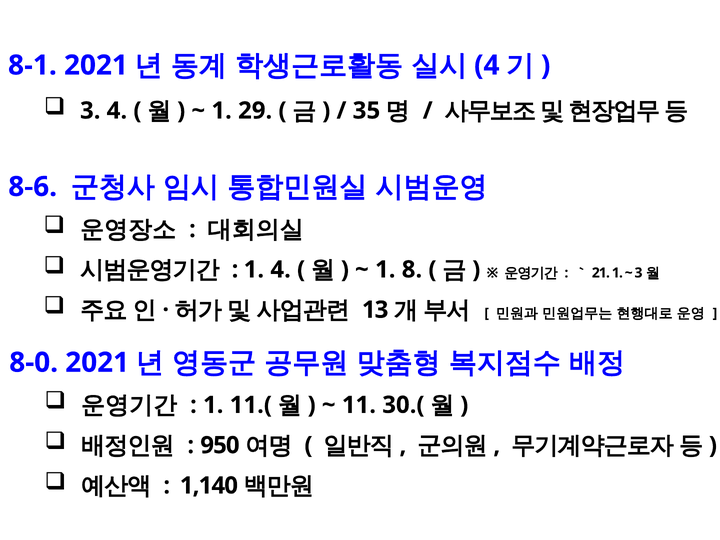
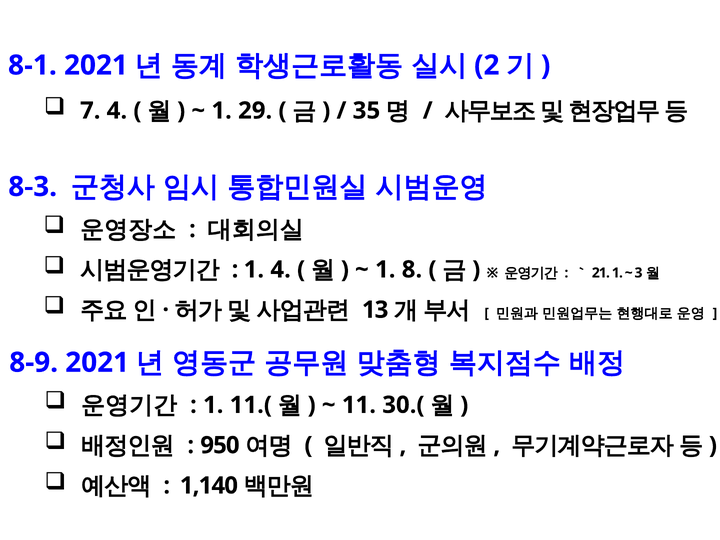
4 at (487, 65): 4 -> 2
3 at (90, 111): 3 -> 7
8-6: 8-6 -> 8-3
8-0: 8-0 -> 8-9
